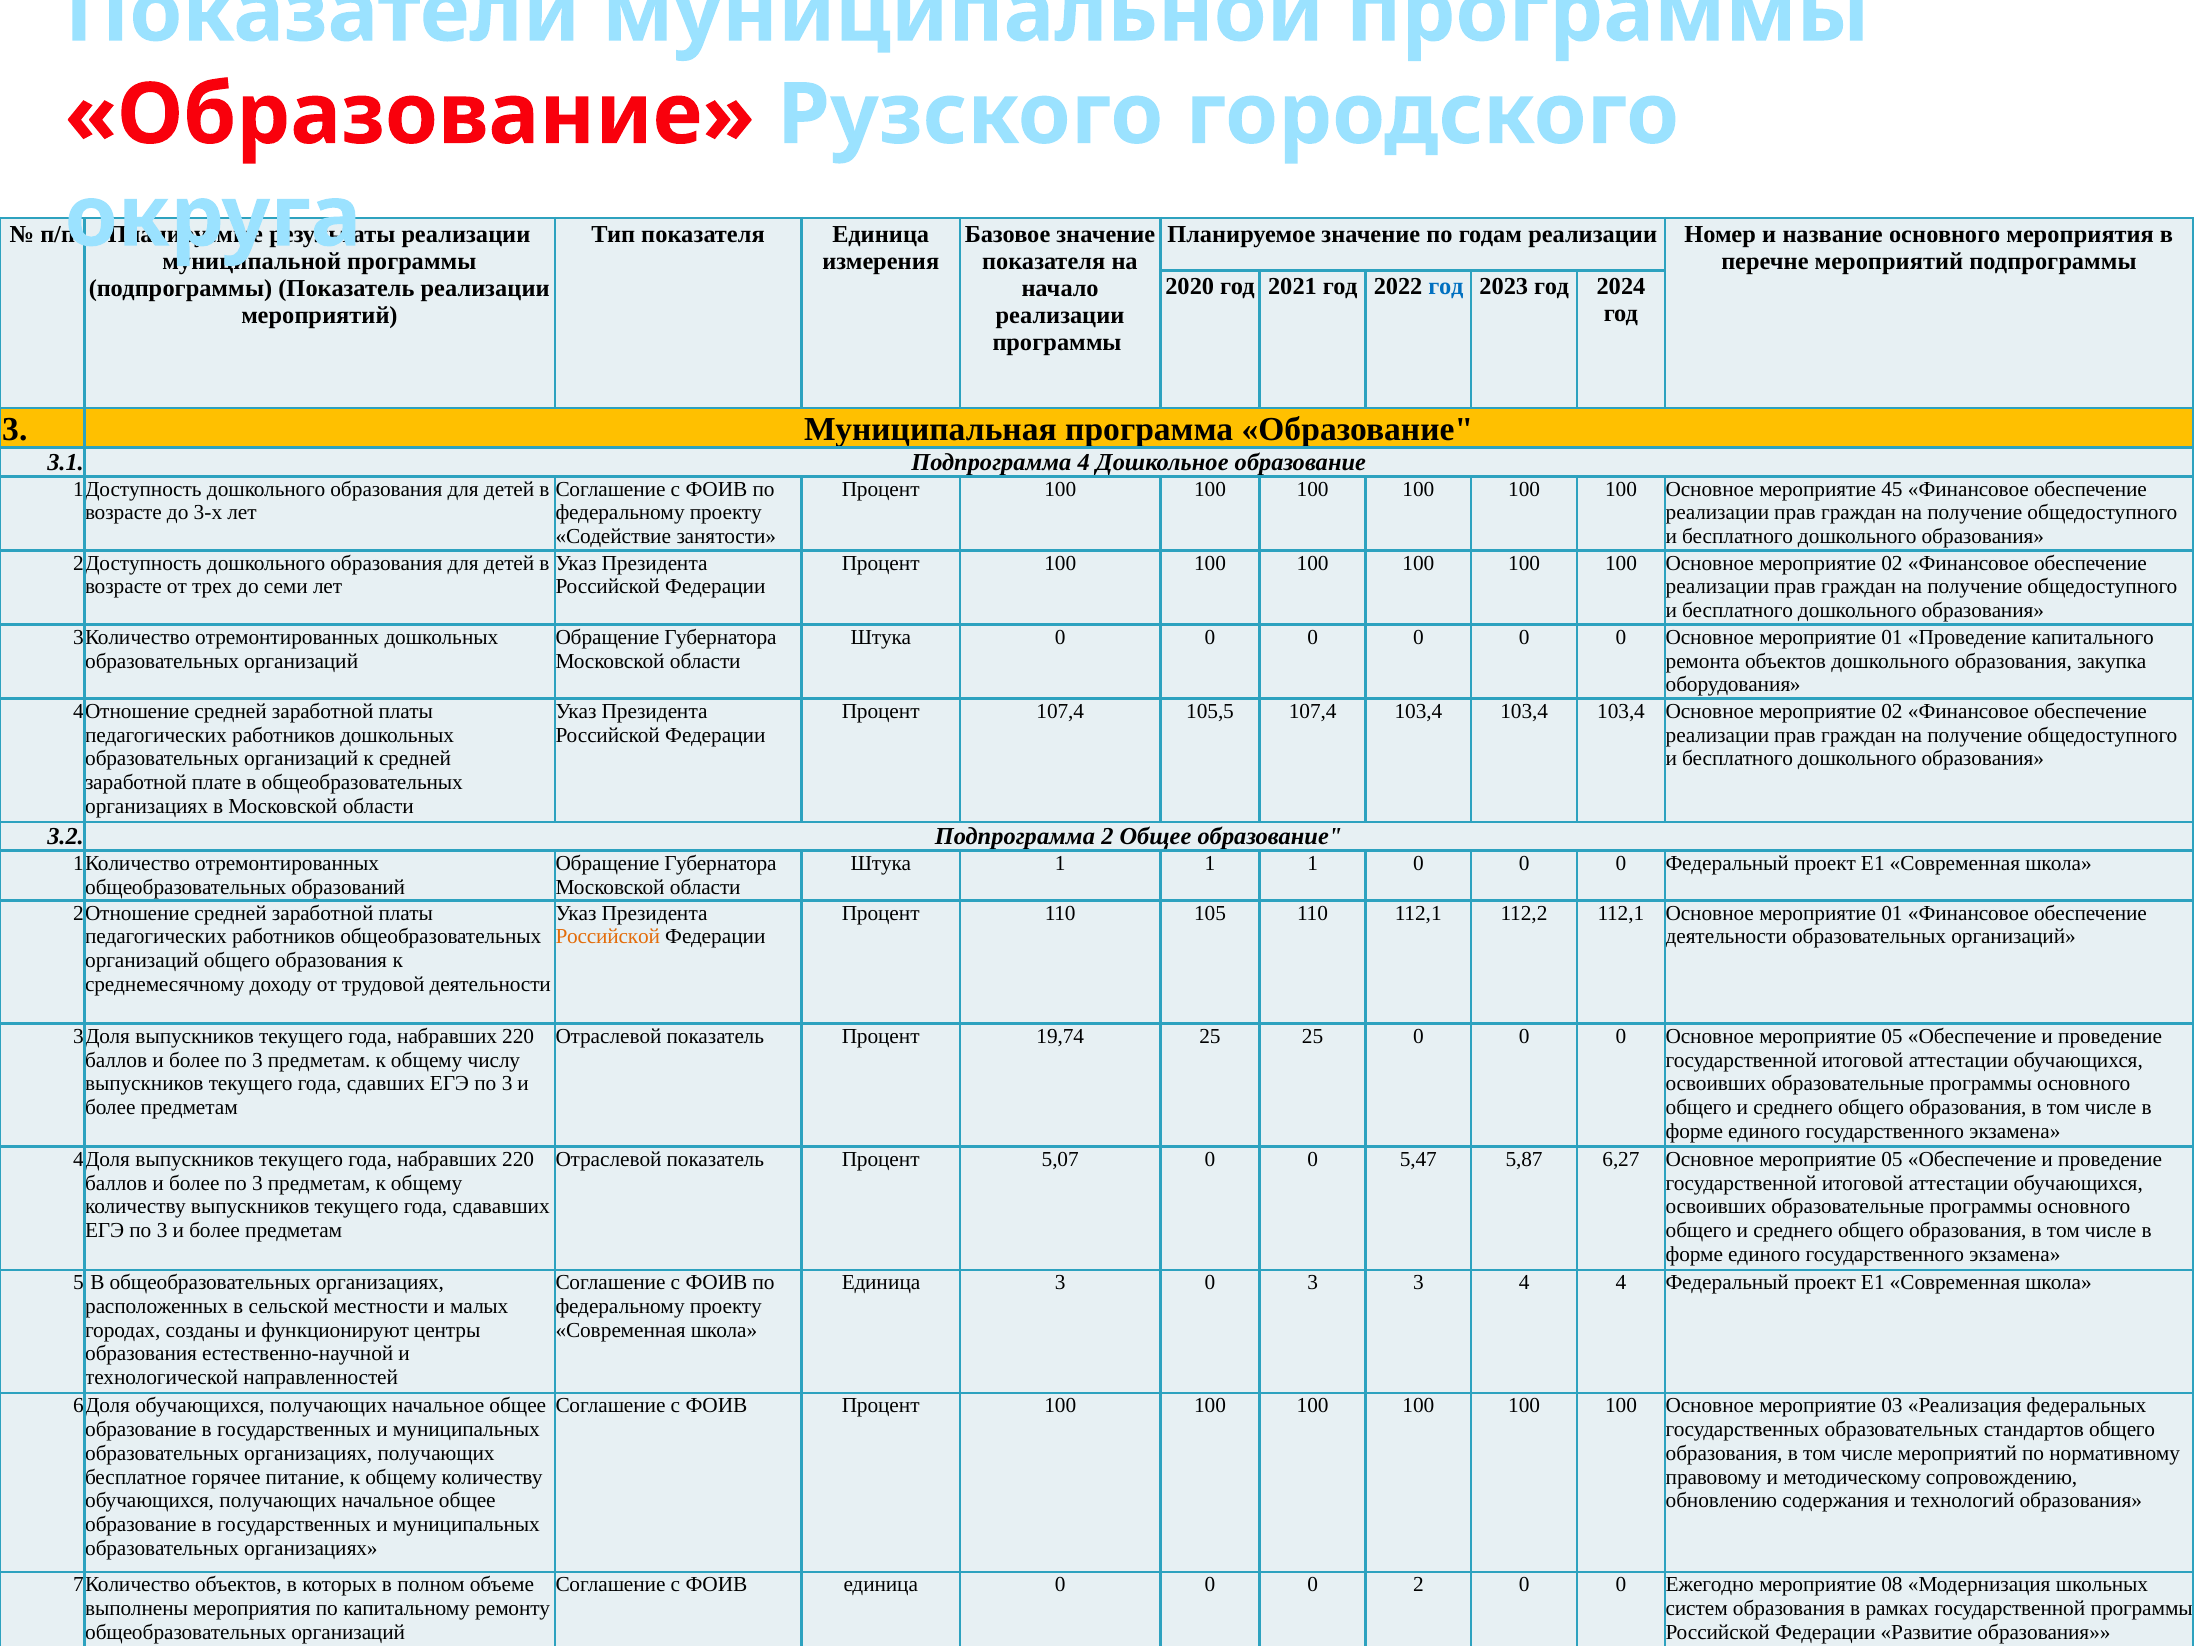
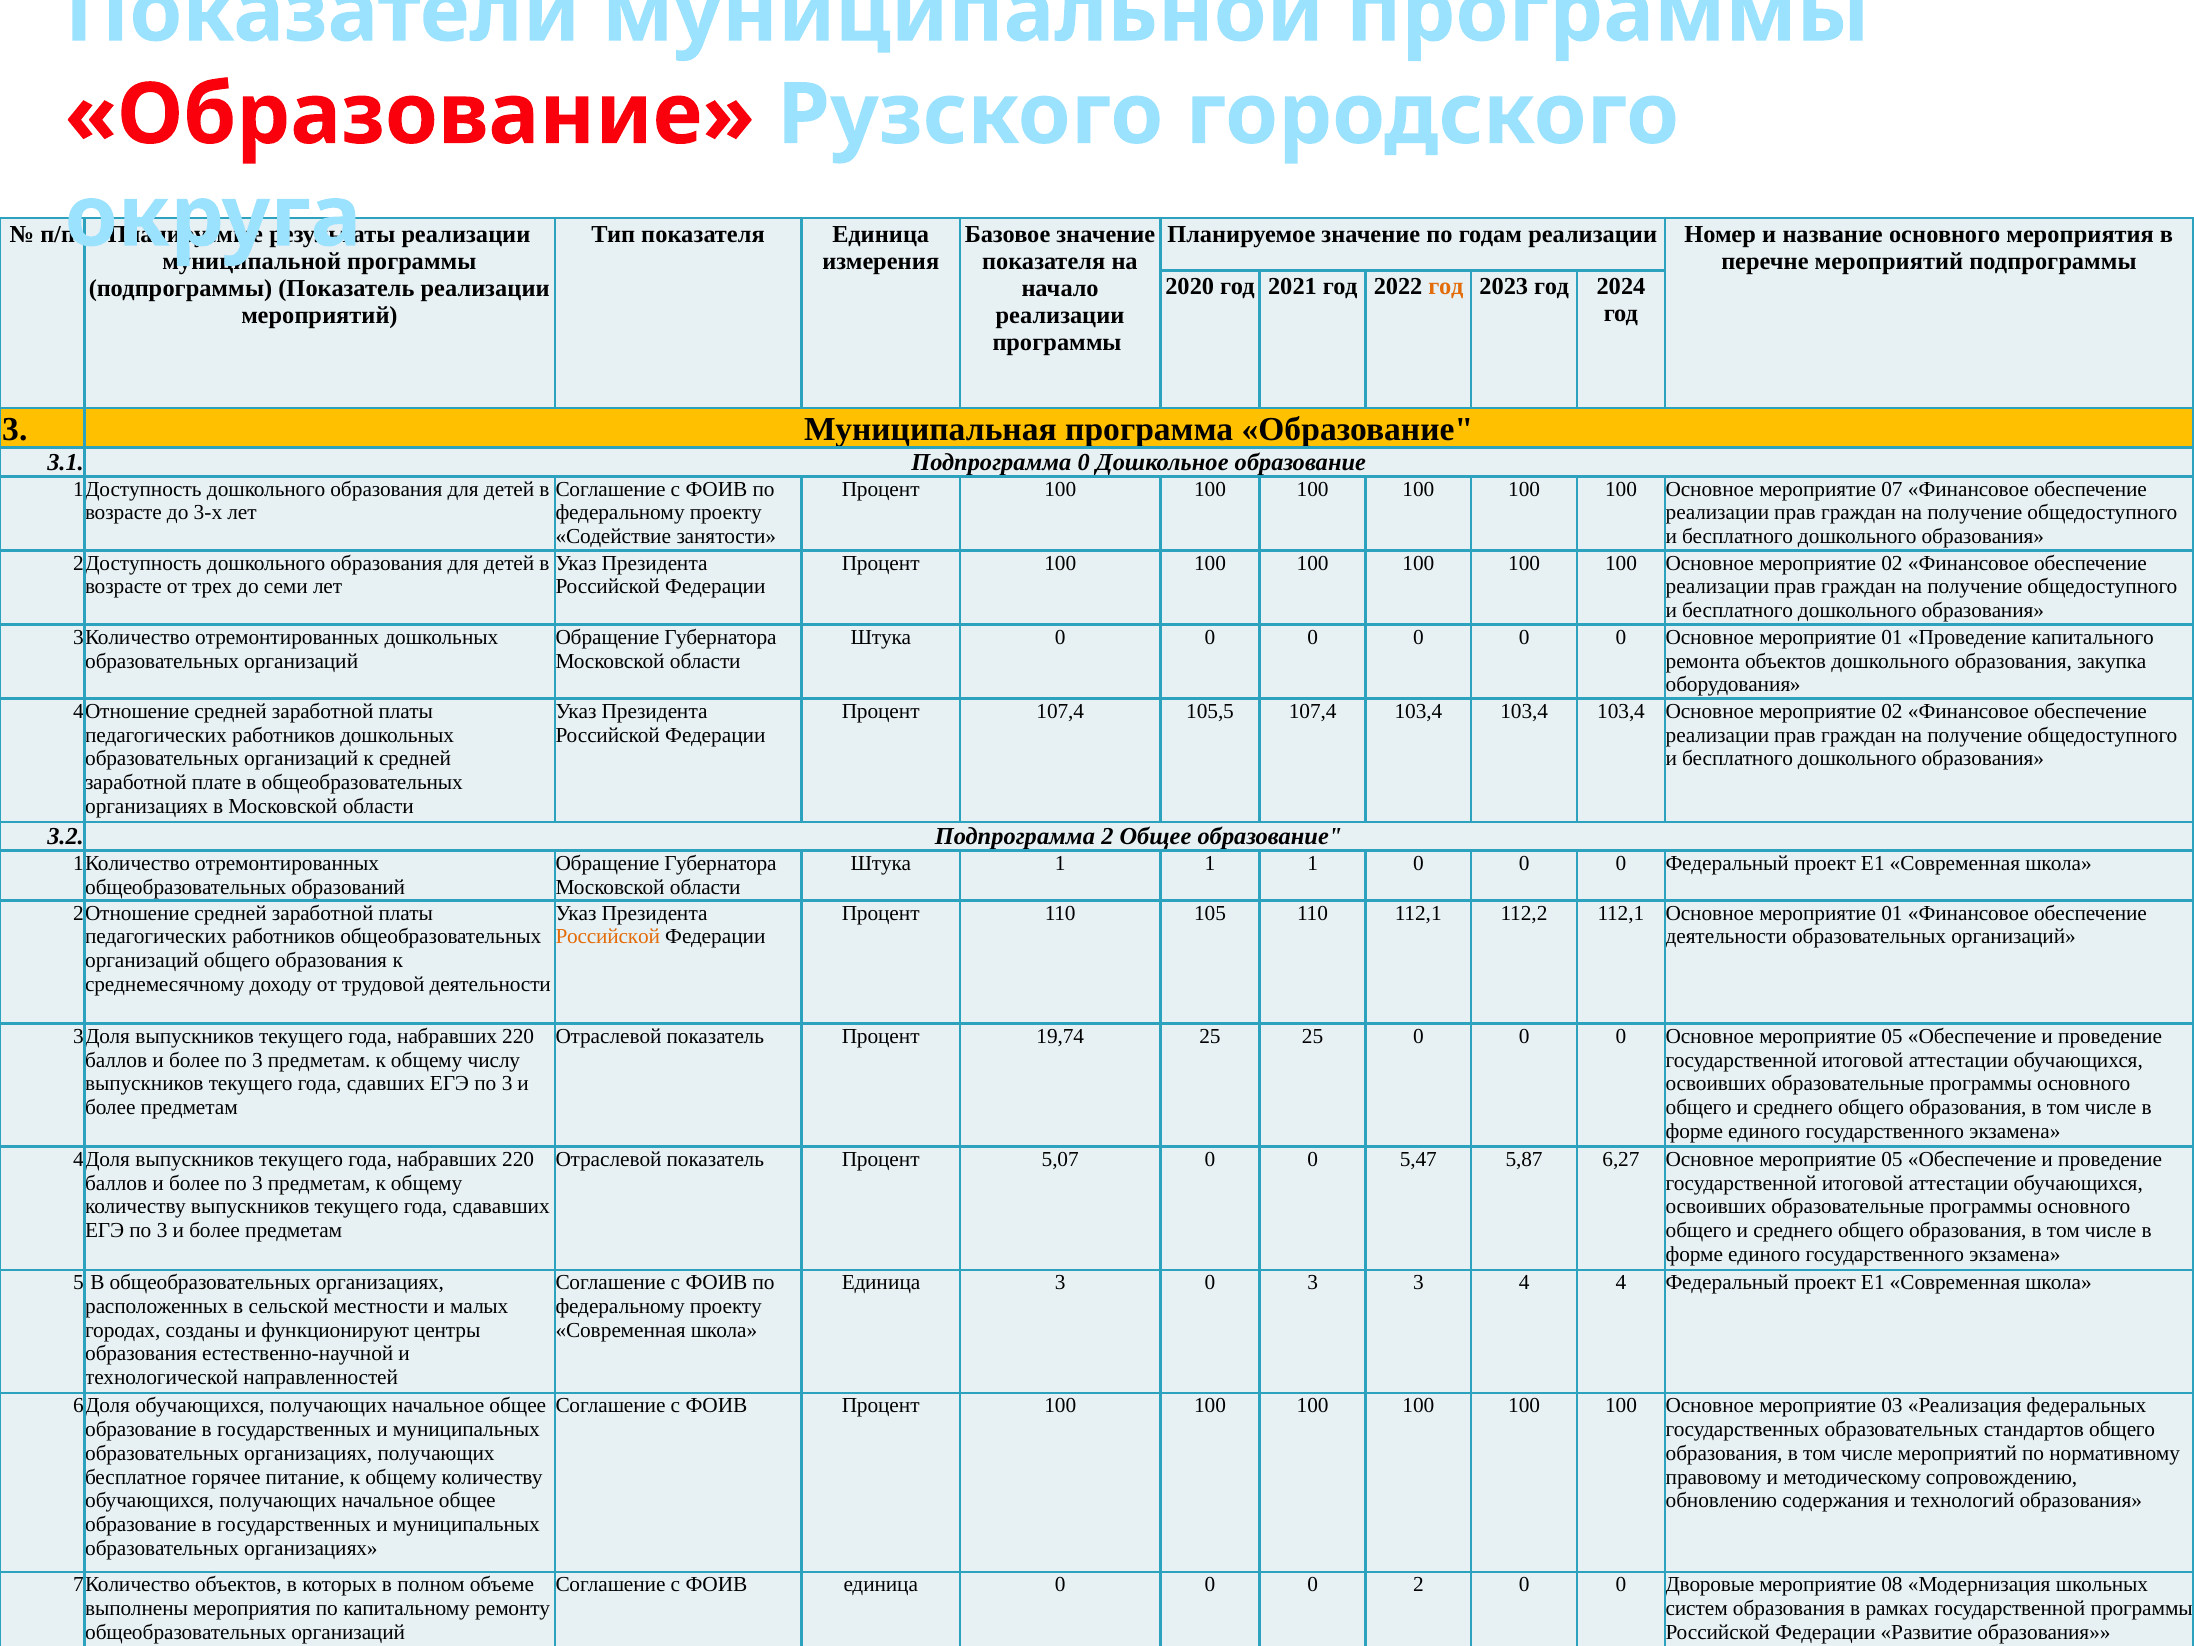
год at (1446, 287) colour: blue -> orange
Подпрограмма 4: 4 -> 0
45: 45 -> 07
Ежегодно: Ежегодно -> Дворовые
